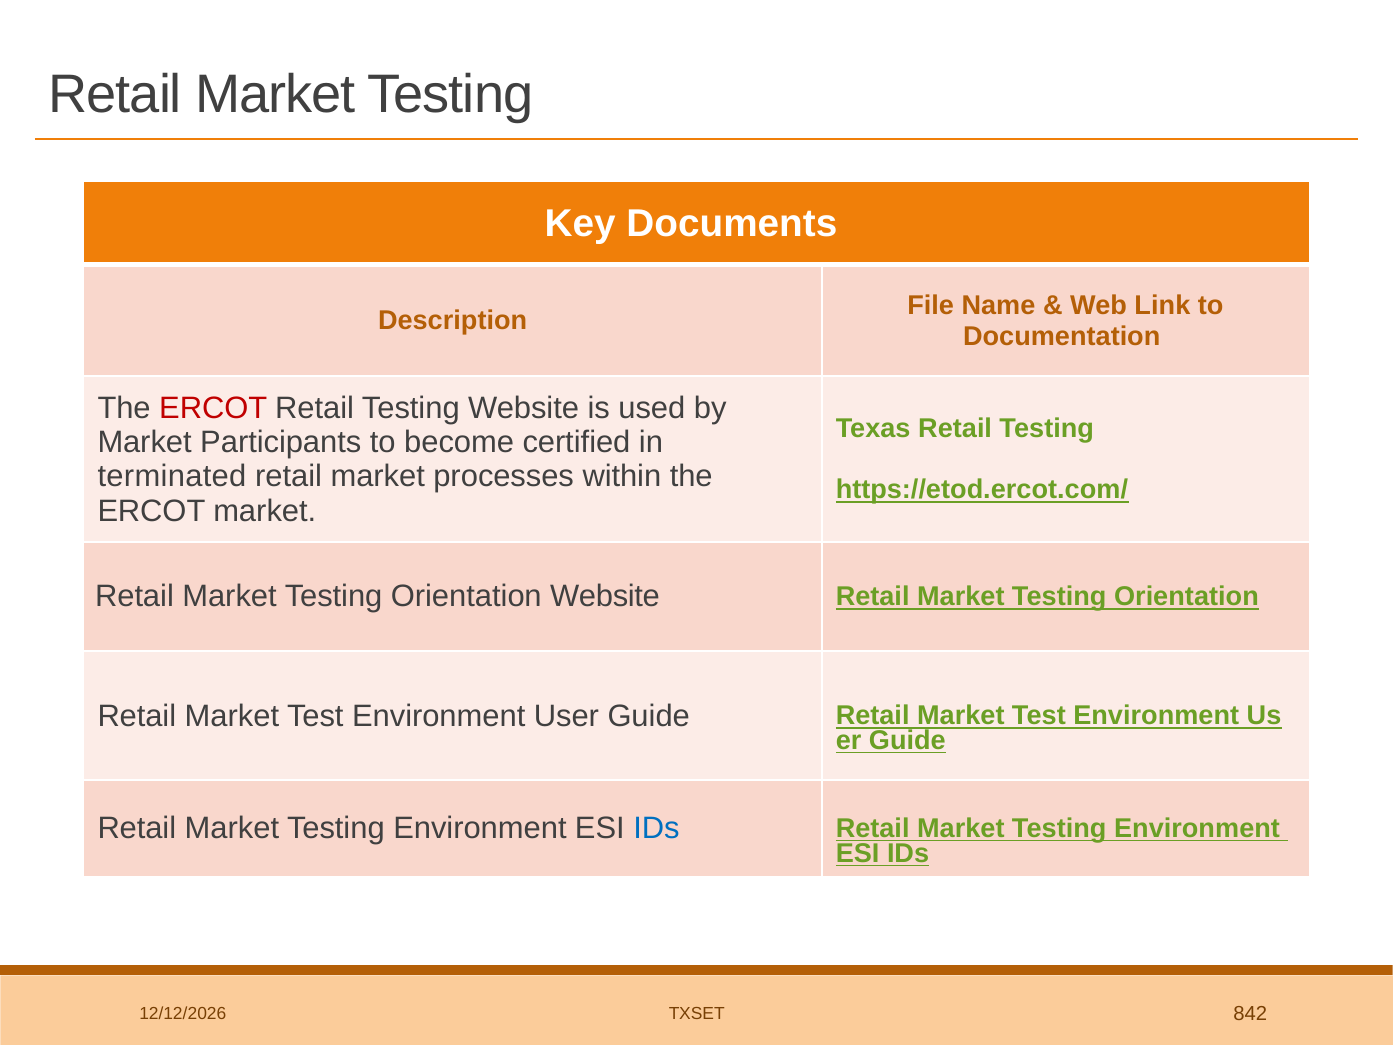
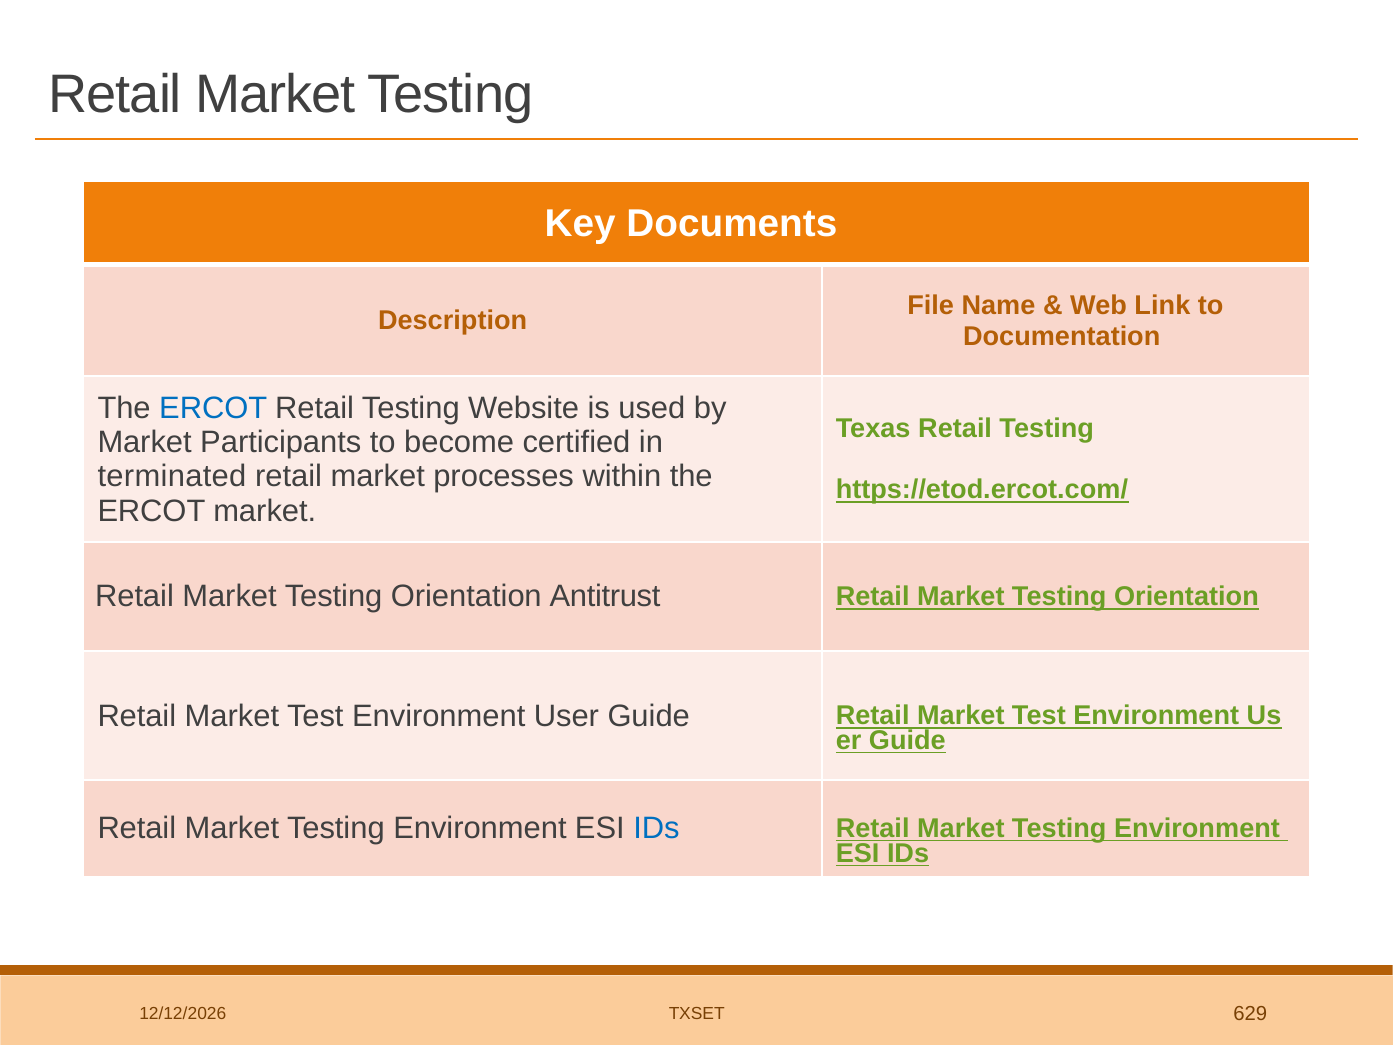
ERCOT at (213, 408) colour: red -> blue
Orientation Website: Website -> Antitrust
842: 842 -> 629
